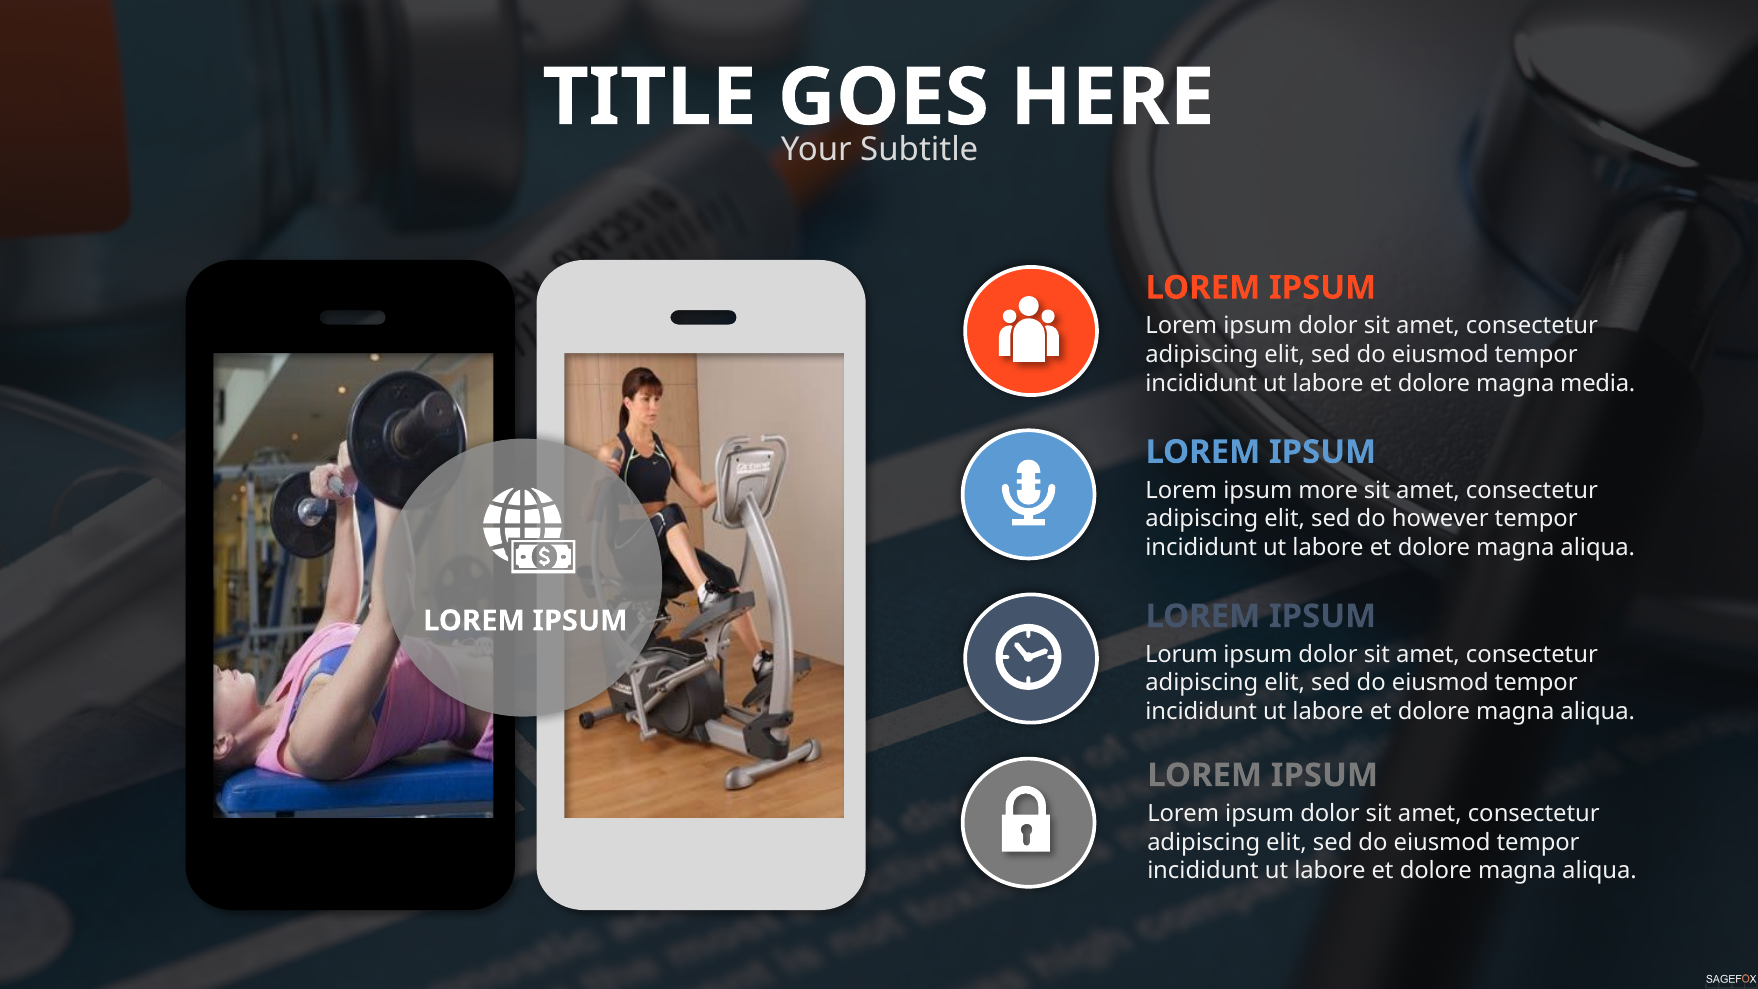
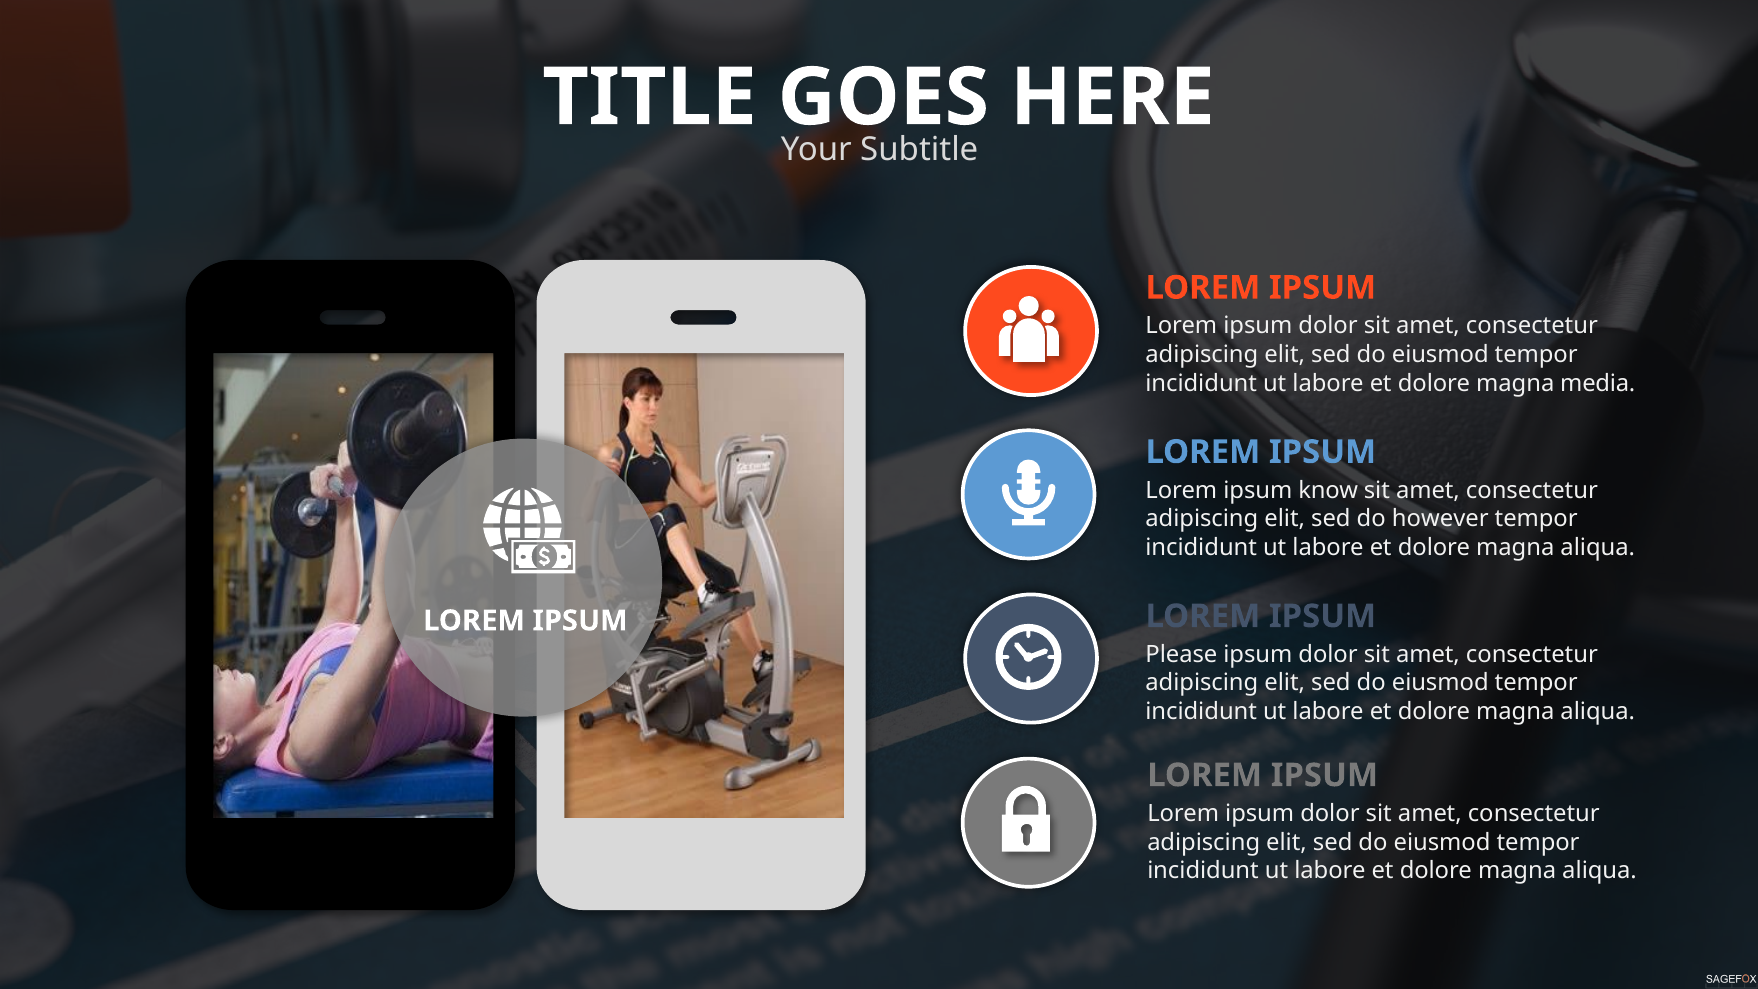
more: more -> know
Lorum: Lorum -> Please
